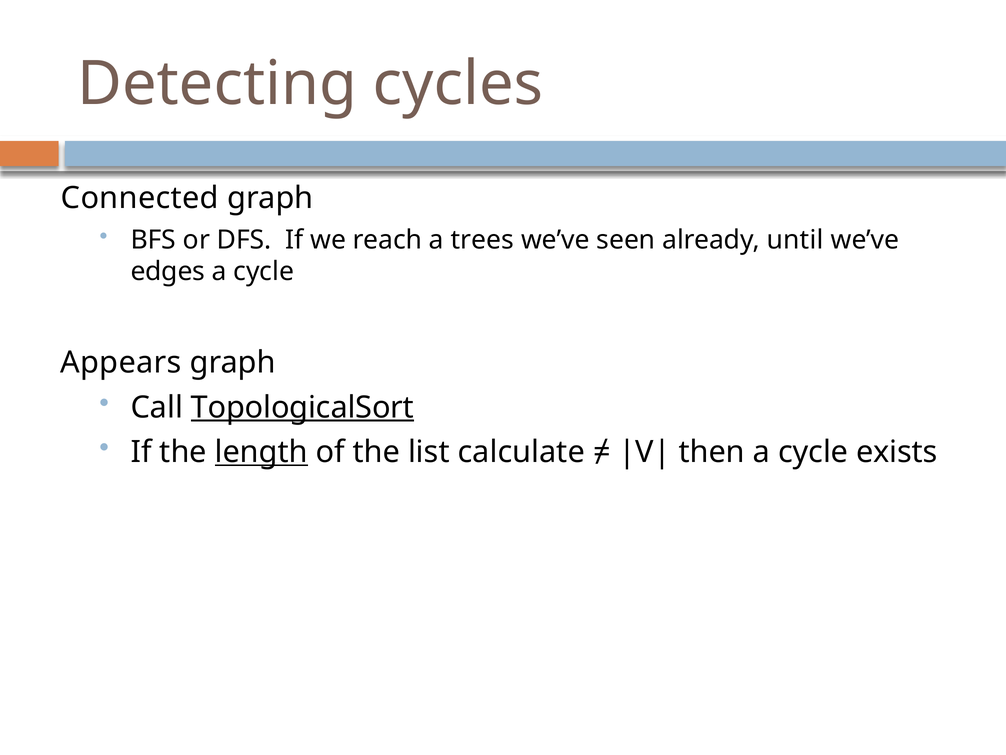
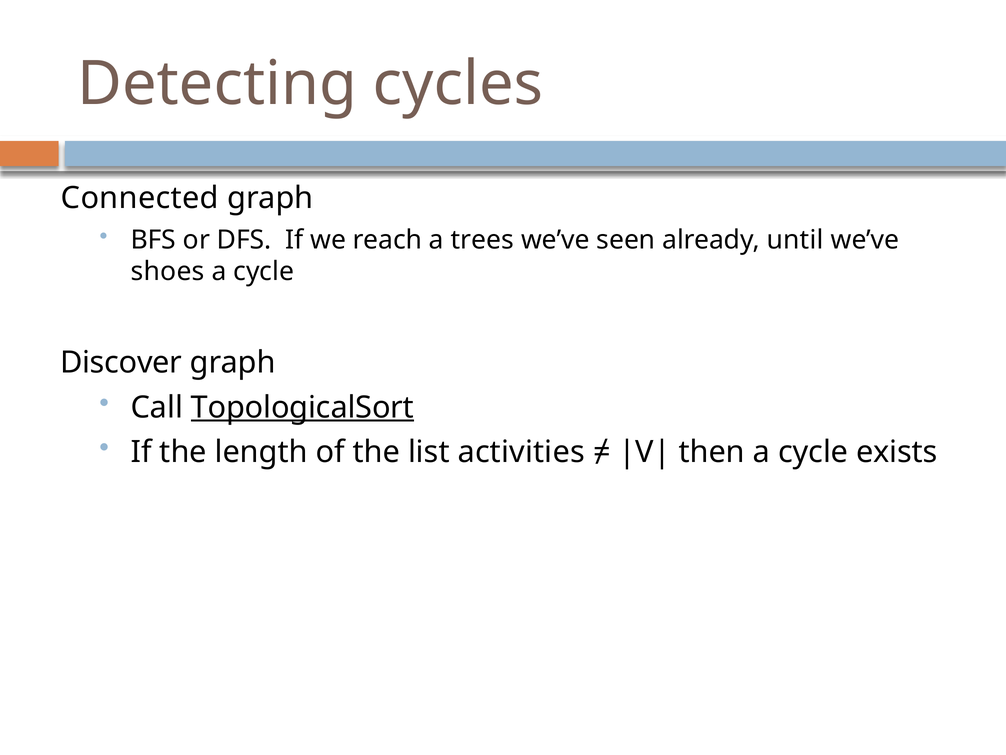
edges: edges -> shoes
Appears: Appears -> Discover
length underline: present -> none
calculate: calculate -> activities
